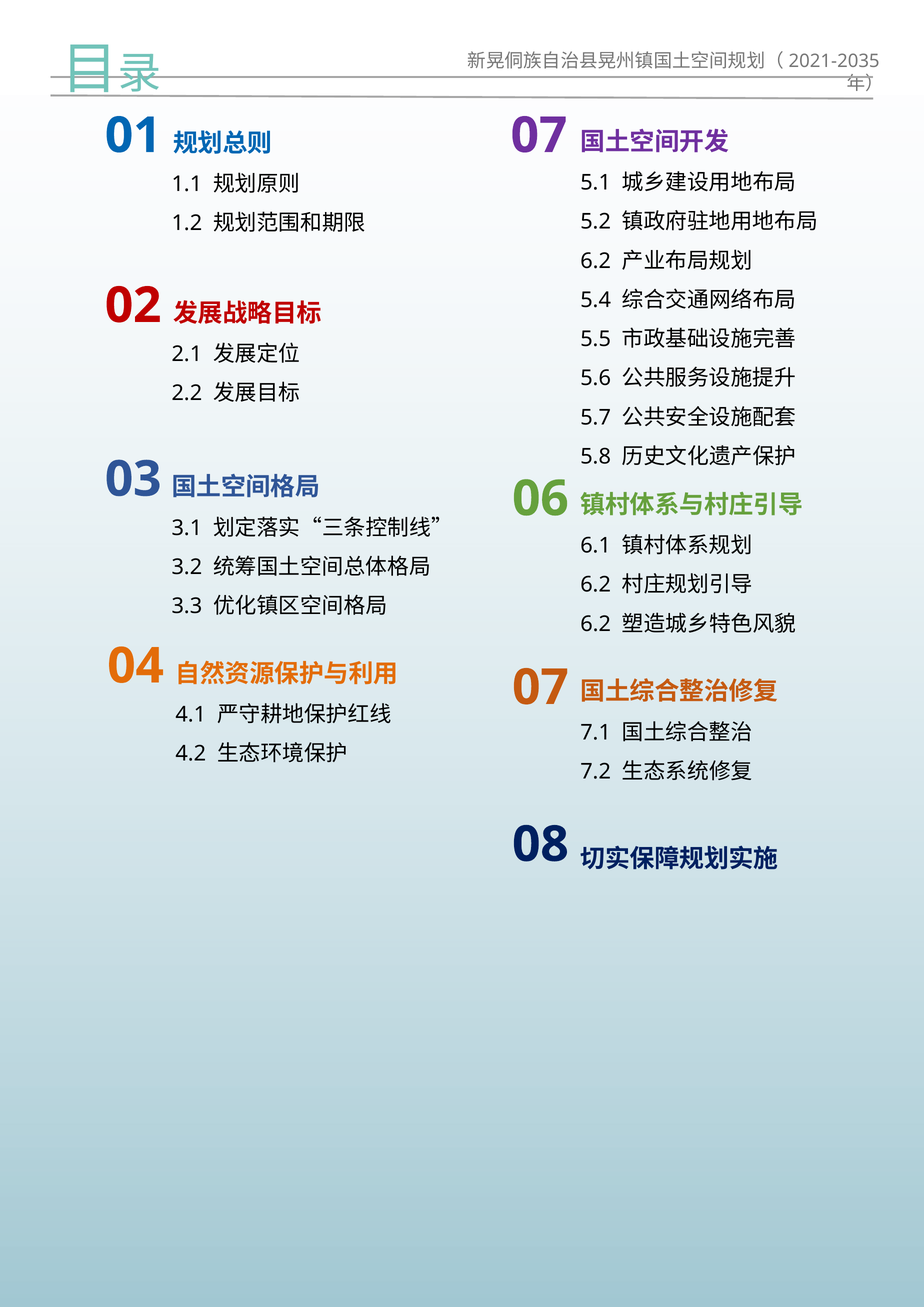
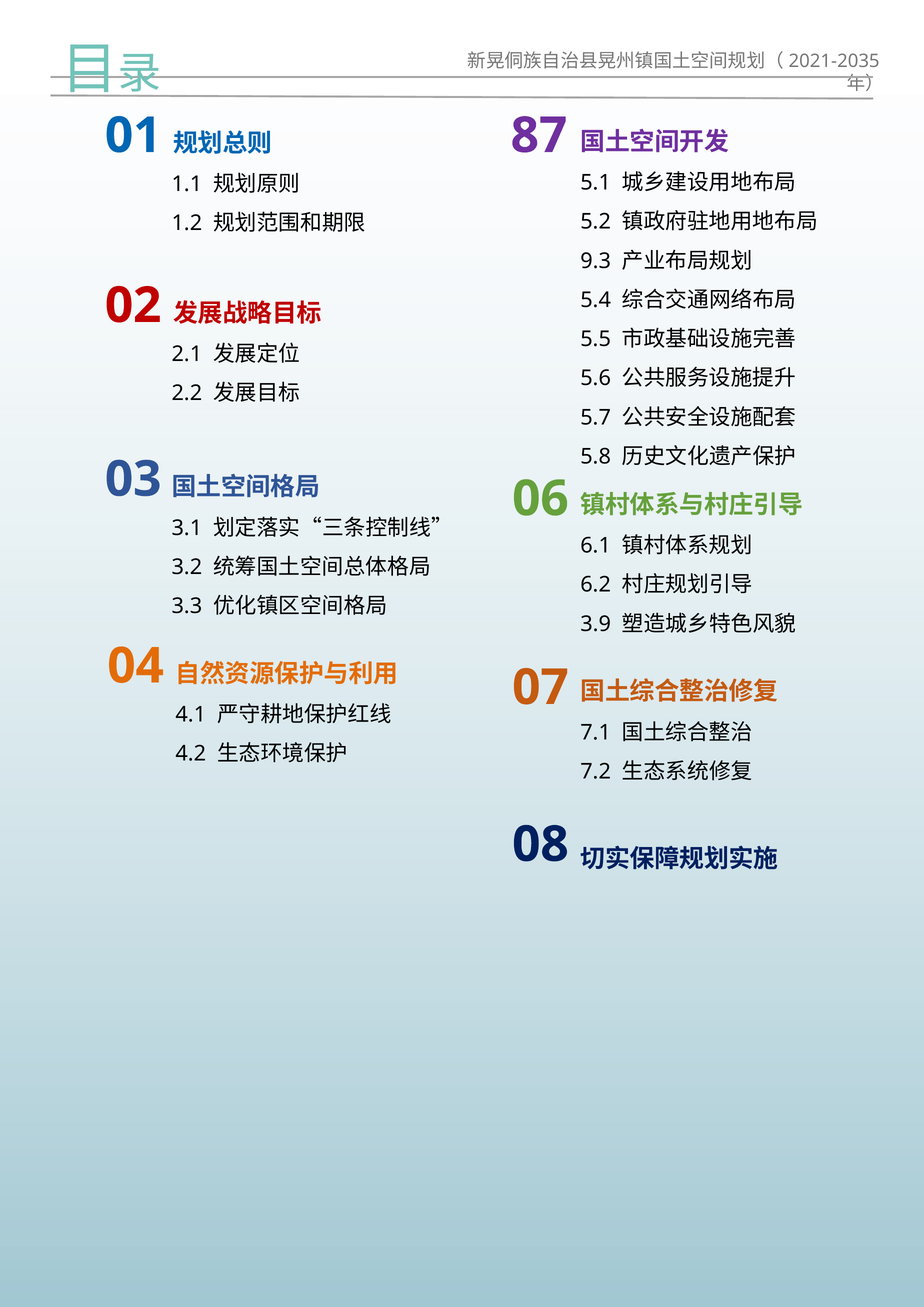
01 07: 07 -> 87
6.2 at (596, 261): 6.2 -> 9.3
6.2 at (596, 624): 6.2 -> 3.9
